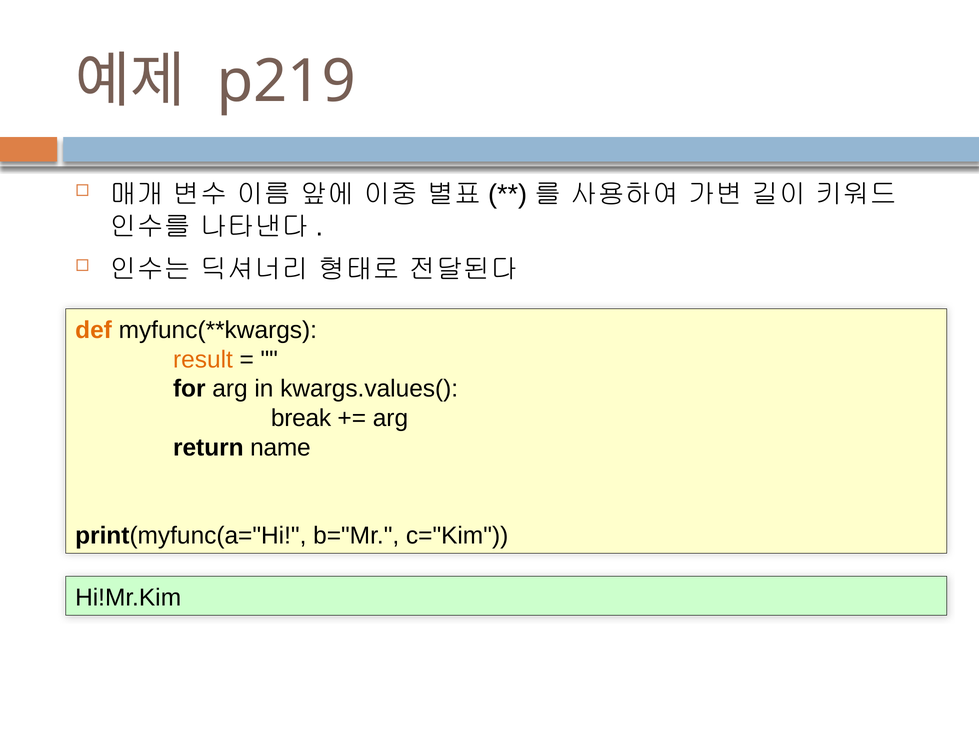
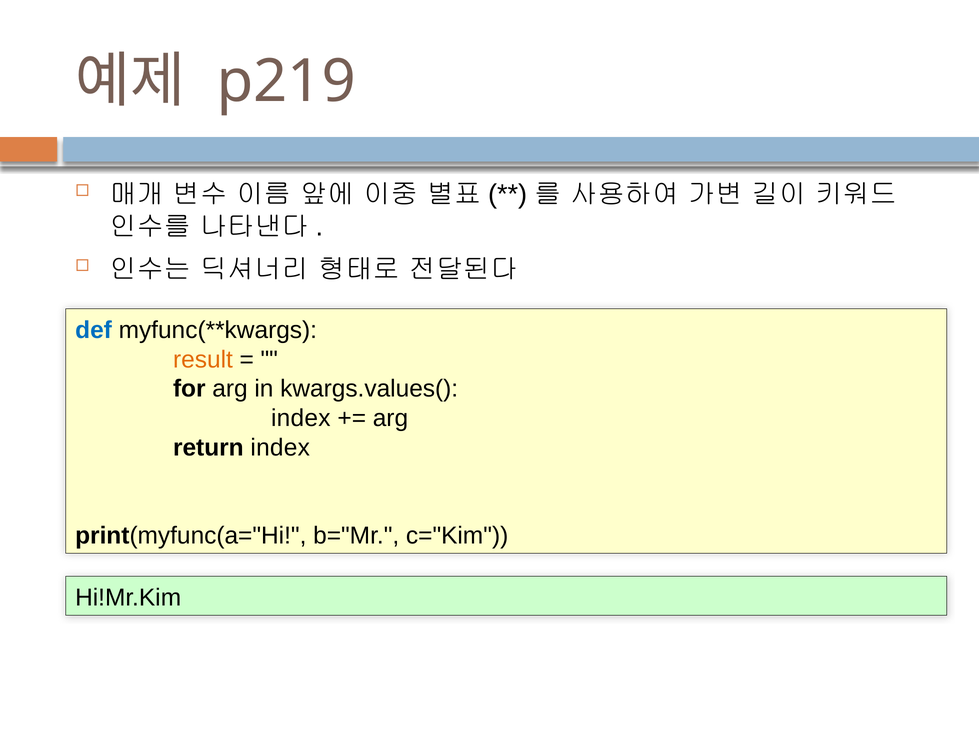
def colour: orange -> blue
break at (301, 418): break -> index
return name: name -> index
